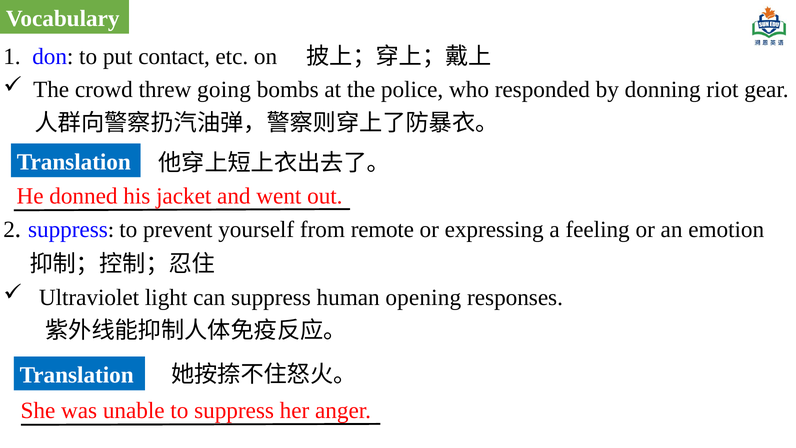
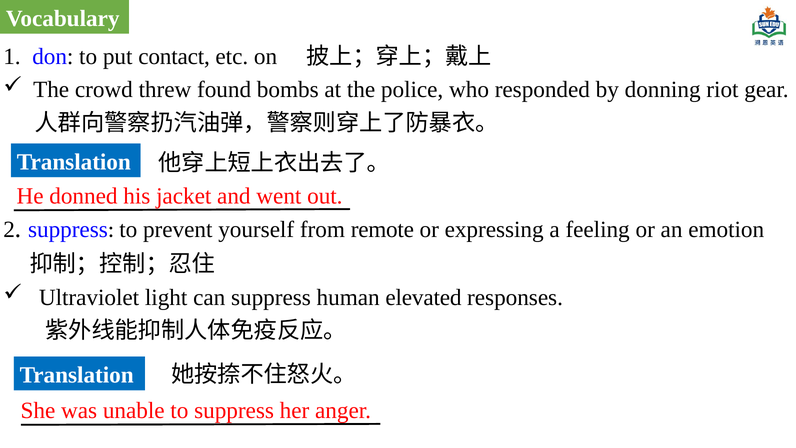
going: going -> found
opening: opening -> elevated
